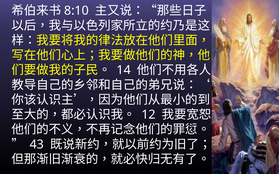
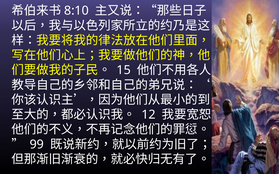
14: 14 -> 15
43: 43 -> 99
